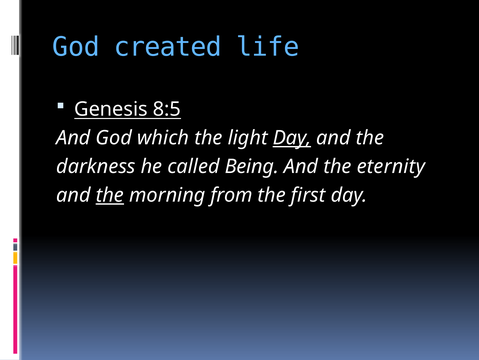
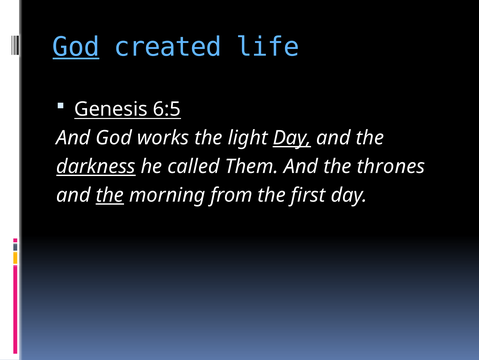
God at (76, 47) underline: none -> present
8:5: 8:5 -> 6:5
which: which -> works
darkness underline: none -> present
Being: Being -> Them
eternity: eternity -> thrones
